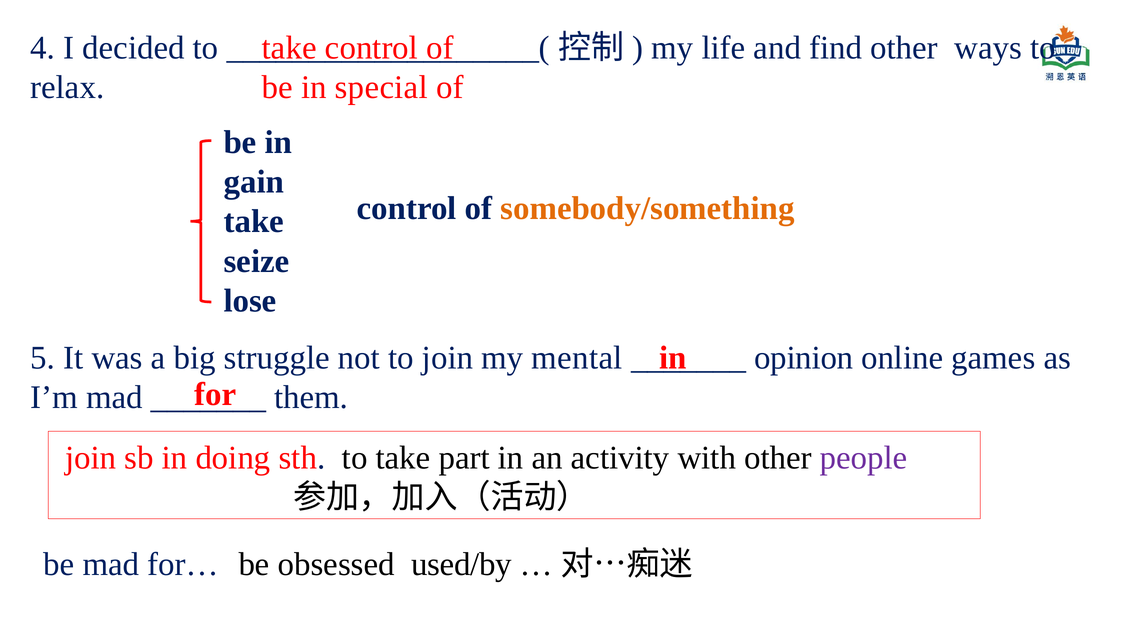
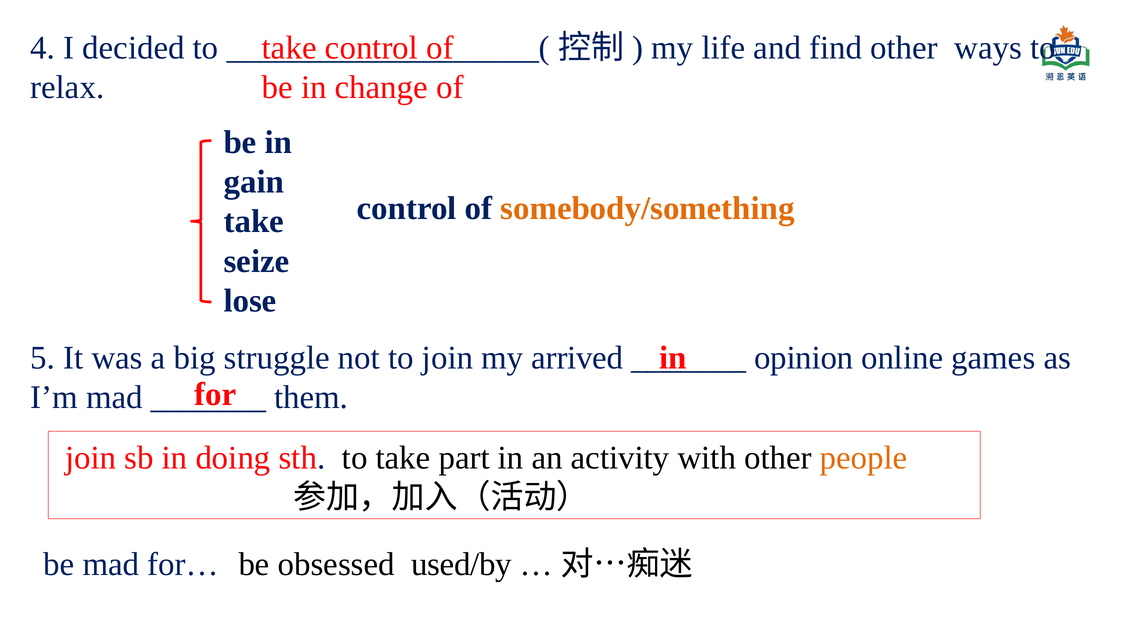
special: special -> change
mental: mental -> arrived
people colour: purple -> orange
